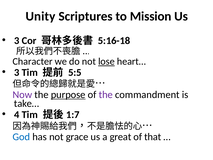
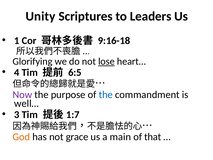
Mission: Mission -> Leaders
3 at (17, 41): 3 -> 1
5:16-18: 5:16-18 -> 9:16-18
Character: Character -> Glorifying
3 at (17, 72): 3 -> 4
5:5: 5:5 -> 6:5
purpose underline: present -> none
the at (106, 94) colour: purple -> blue
take…: take… -> well…
4: 4 -> 3
God colour: blue -> orange
great: great -> main
